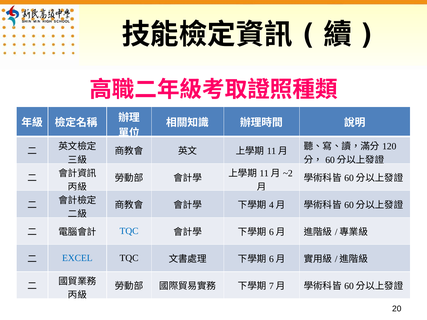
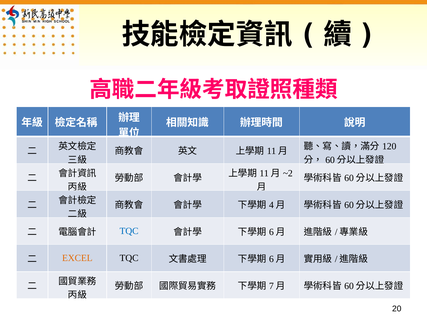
EXCEL colour: blue -> orange
